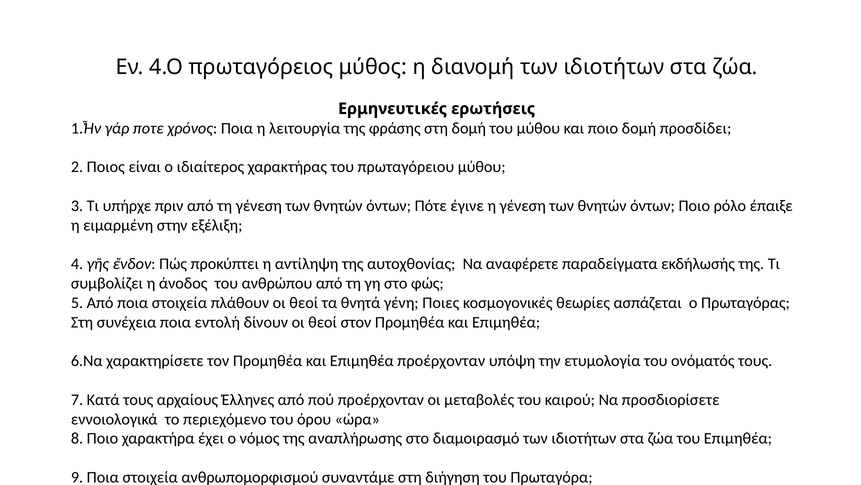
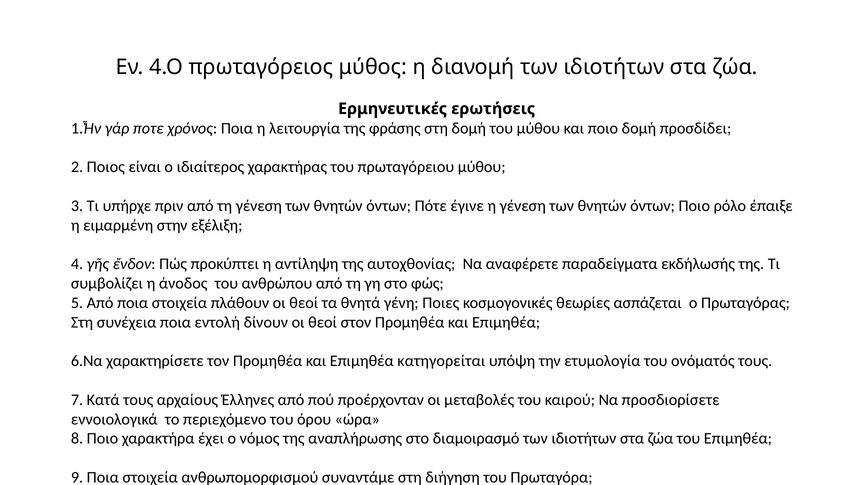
Επιμηθέα προέρχονταν: προέρχονταν -> κατηγορείται
